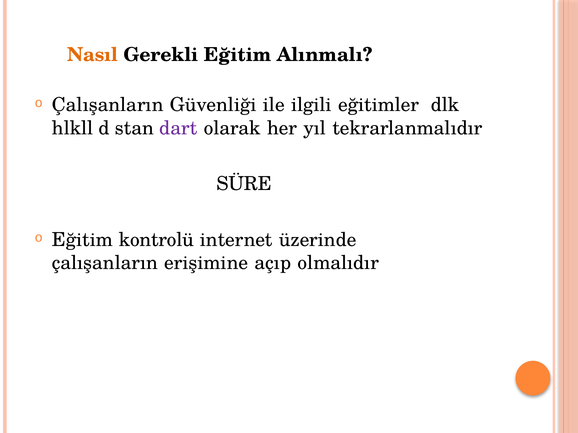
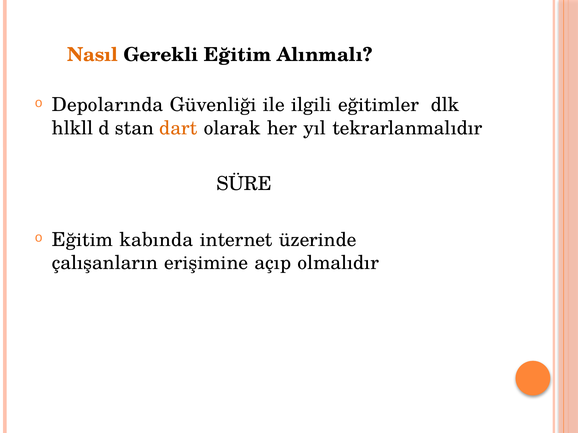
Çalışanların at (108, 105): Çalışanların -> Depolarında
dart colour: purple -> orange
kontrolü: kontrolü -> kabında
